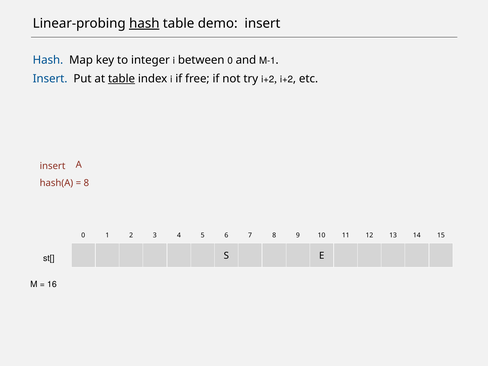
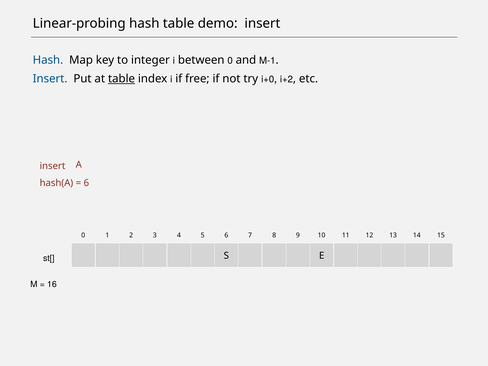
hash at (144, 23) underline: present -> none
try i+2: i+2 -> i+0
8 at (86, 183): 8 -> 6
